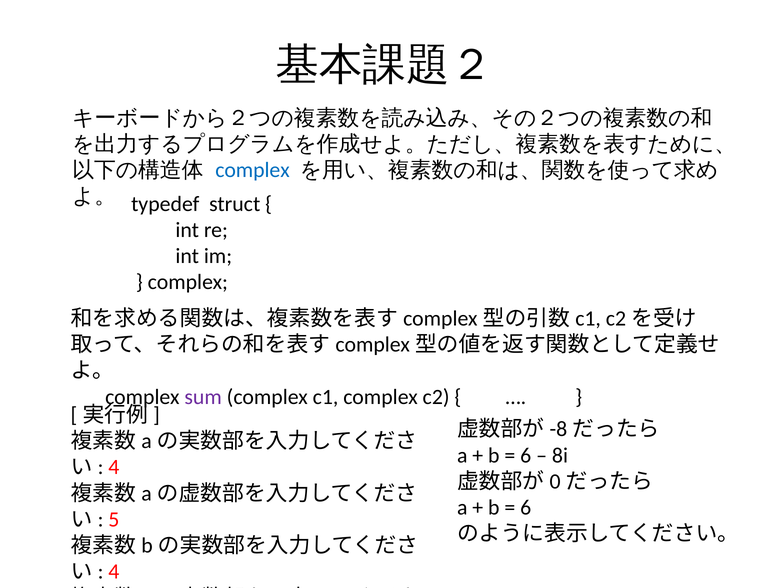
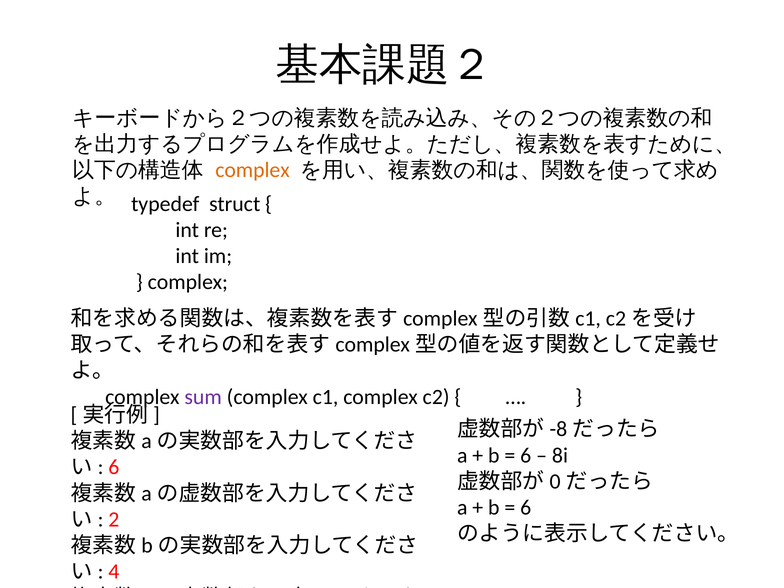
complex at (252, 170) colour: blue -> orange
4 at (114, 467): 4 -> 6
5 at (114, 519): 5 -> 2
